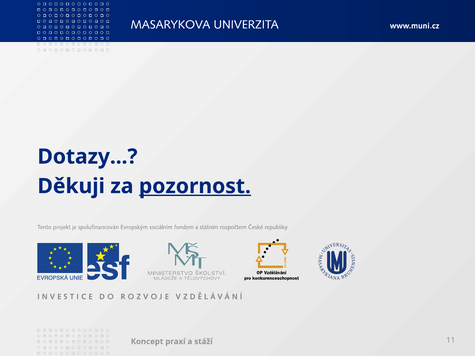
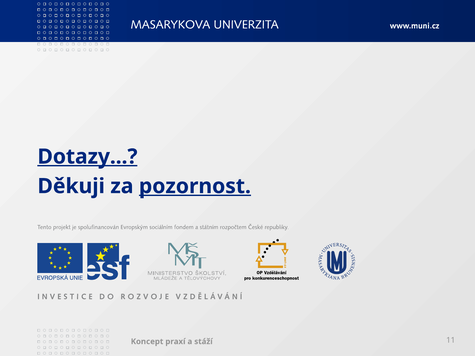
Dotazy underline: none -> present
